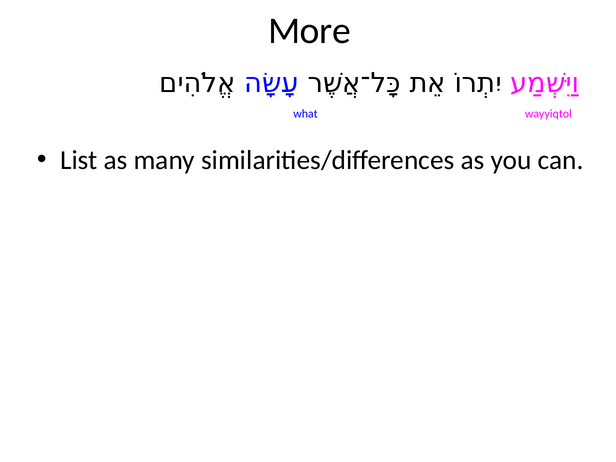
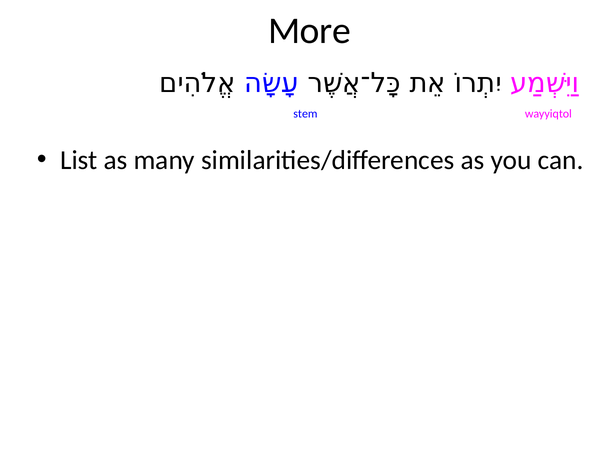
what: what -> stem
